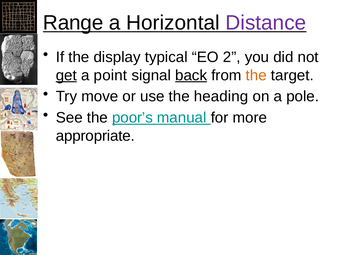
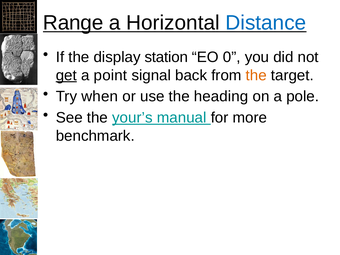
Distance colour: purple -> blue
typical: typical -> station
2: 2 -> 0
back underline: present -> none
move: move -> when
poor’s: poor’s -> your’s
appropriate: appropriate -> benchmark
